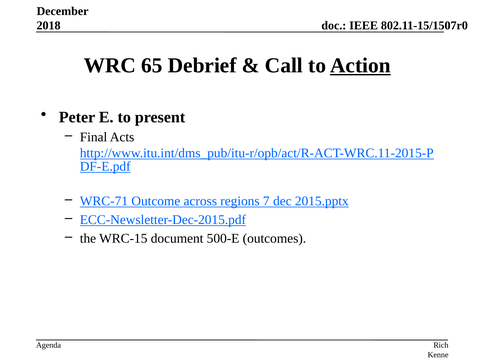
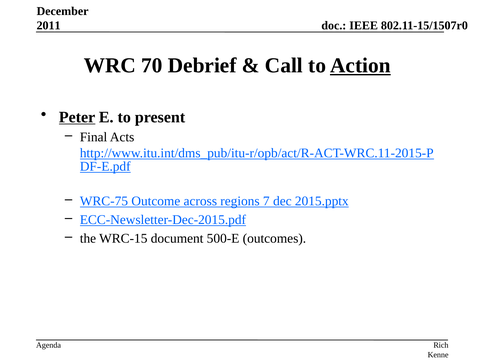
2018: 2018 -> 2011
65: 65 -> 70
Peter underline: none -> present
WRC-71: WRC-71 -> WRC-75
